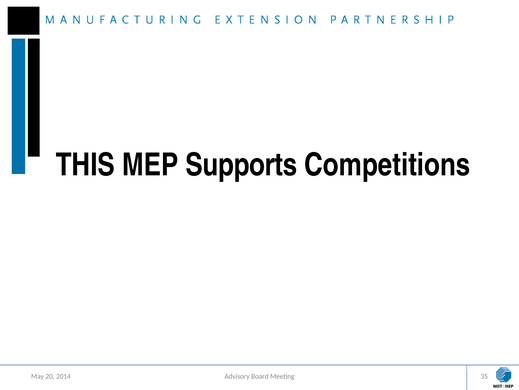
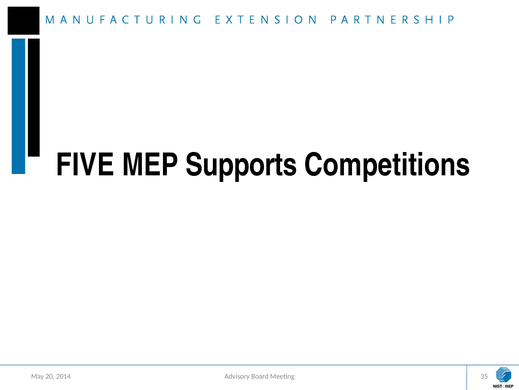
THIS: THIS -> FIVE
